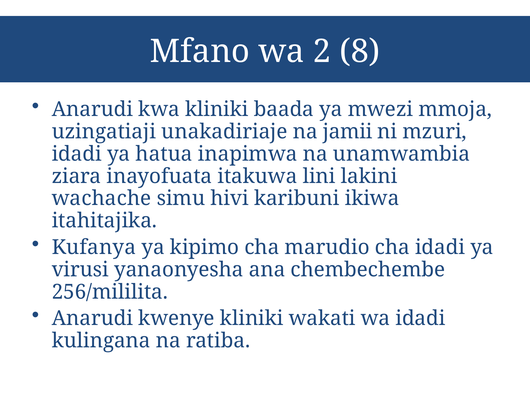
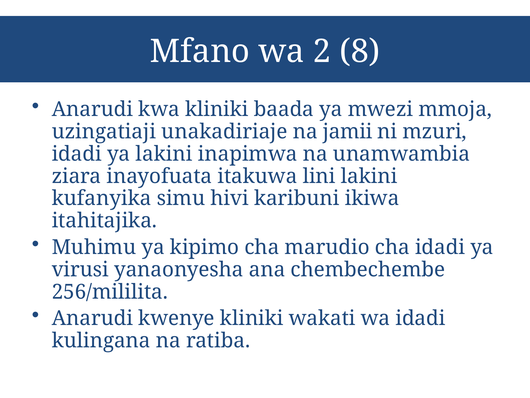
ya hatua: hatua -> lakini
wachache: wachache -> kufanyika
Kufanya: Kufanya -> Muhimu
